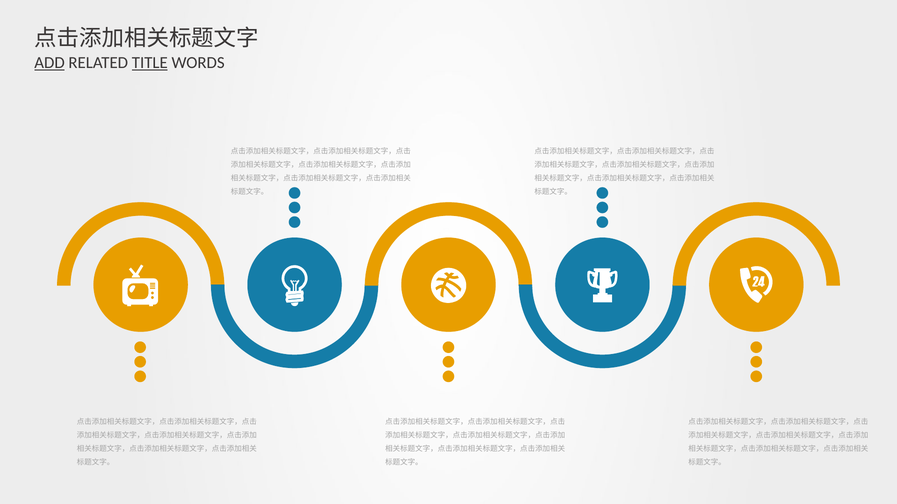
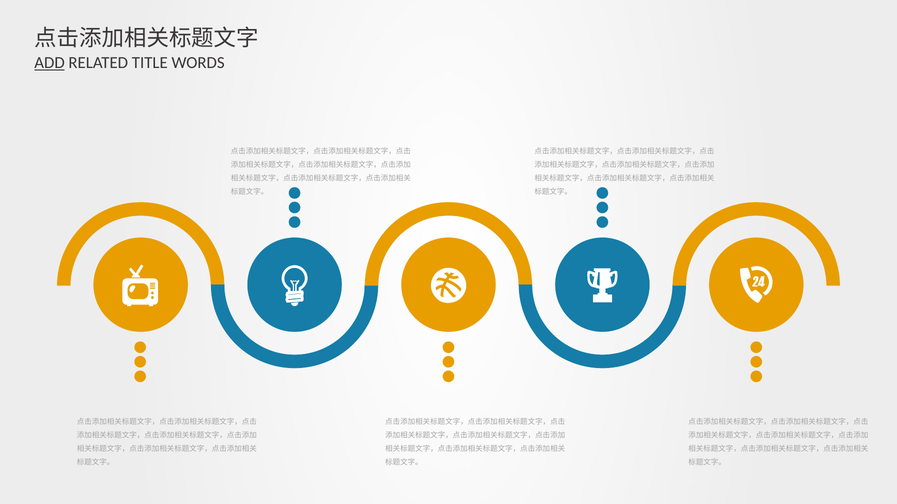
TITLE underline: present -> none
